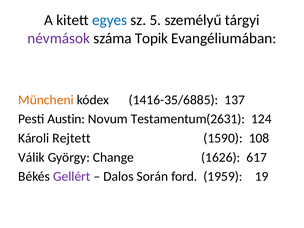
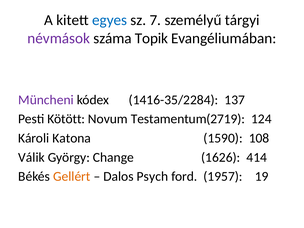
5: 5 -> 7
Müncheni colour: orange -> purple
1416-35/6885: 1416-35/6885 -> 1416-35/2284
Austin: Austin -> Kötött
Testamentum(2631: Testamentum(2631 -> Testamentum(2719
Rejtett: Rejtett -> Katona
617: 617 -> 414
Gellért colour: purple -> orange
Során: Során -> Psych
1959: 1959 -> 1957
